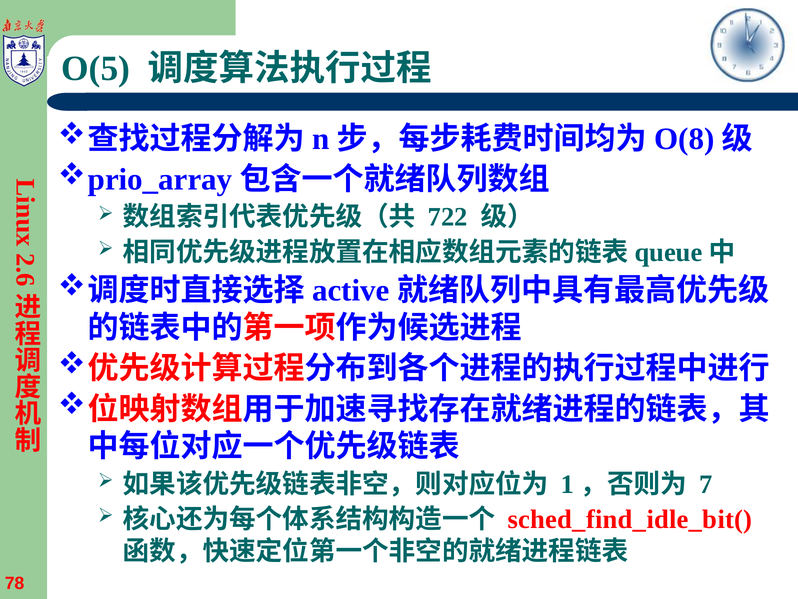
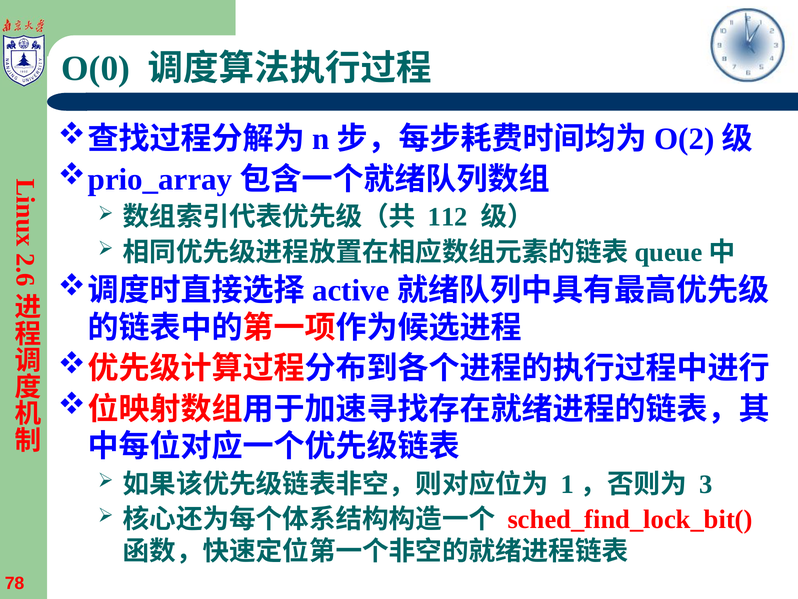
O(5: O(5 -> O(0
O(8: O(8 -> O(2
722: 722 -> 112
7: 7 -> 3
sched_find_idle_bit(: sched_find_idle_bit( -> sched_find_lock_bit(
